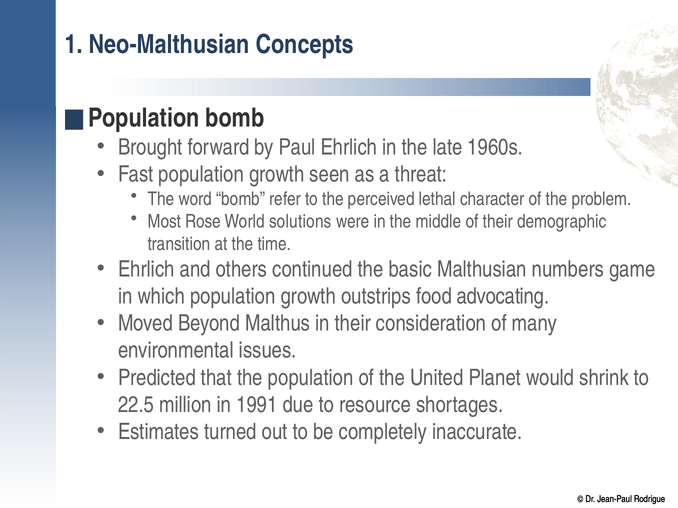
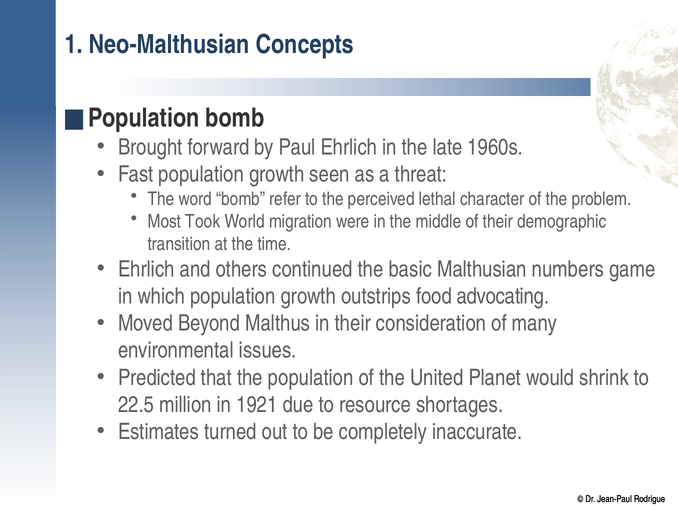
Rose: Rose -> Took
solutions: solutions -> migration
1991: 1991 -> 1921
